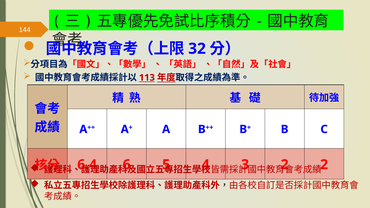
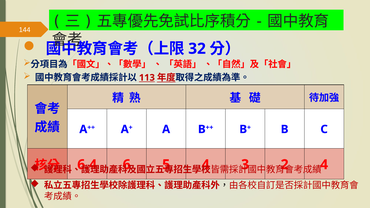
2 at (324, 165): 2 -> 4
